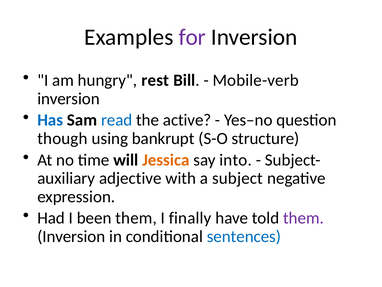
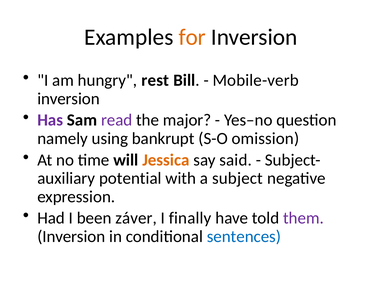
for colour: purple -> orange
Has colour: blue -> purple
read colour: blue -> purple
active: active -> major
though: though -> namely
structure: structure -> omission
into: into -> said
adjective: adjective -> potential
been them: them -> záver
